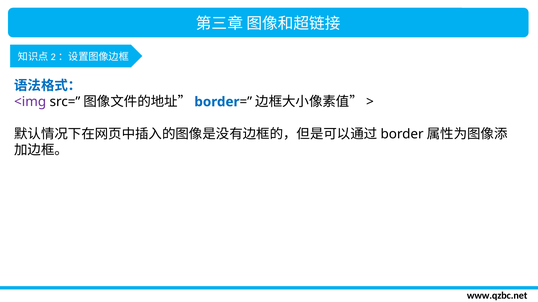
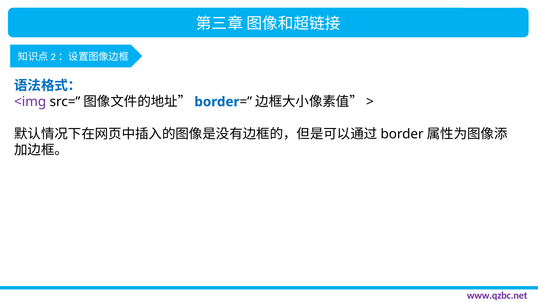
www.qzbc.net colour: black -> purple
